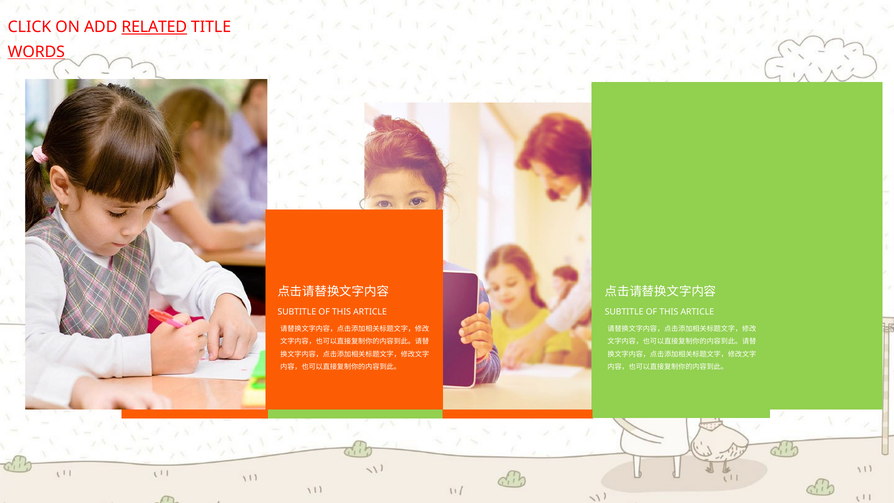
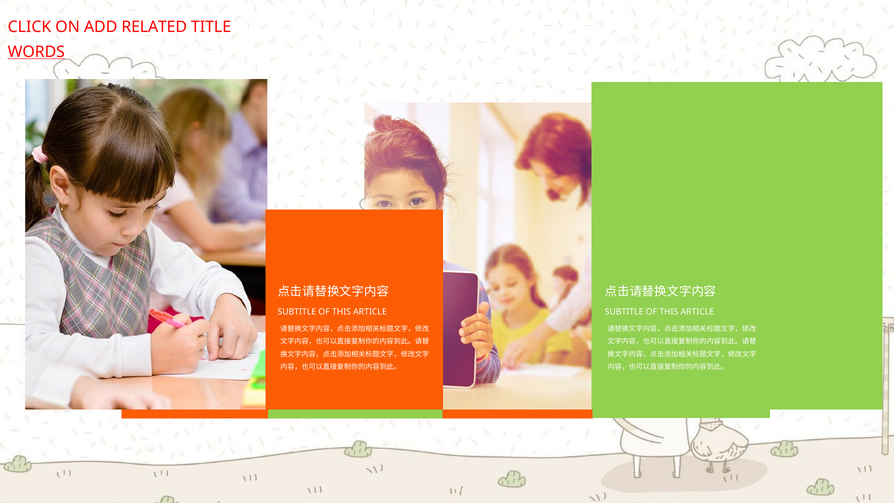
RELATED underline: present -> none
